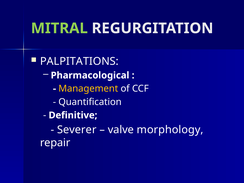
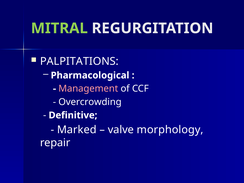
Management colour: yellow -> pink
Quantification: Quantification -> Overcrowding
Severer: Severer -> Marked
